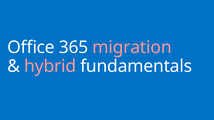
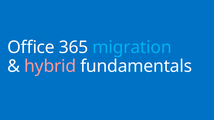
migration colour: pink -> light blue
